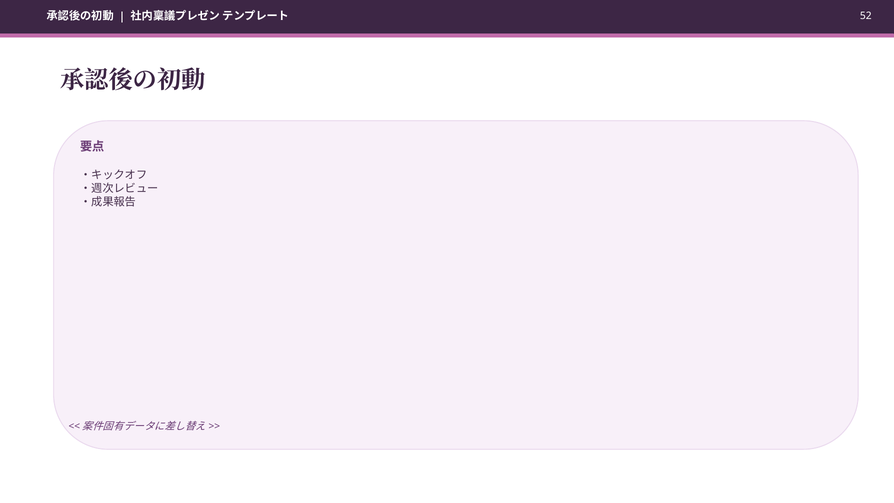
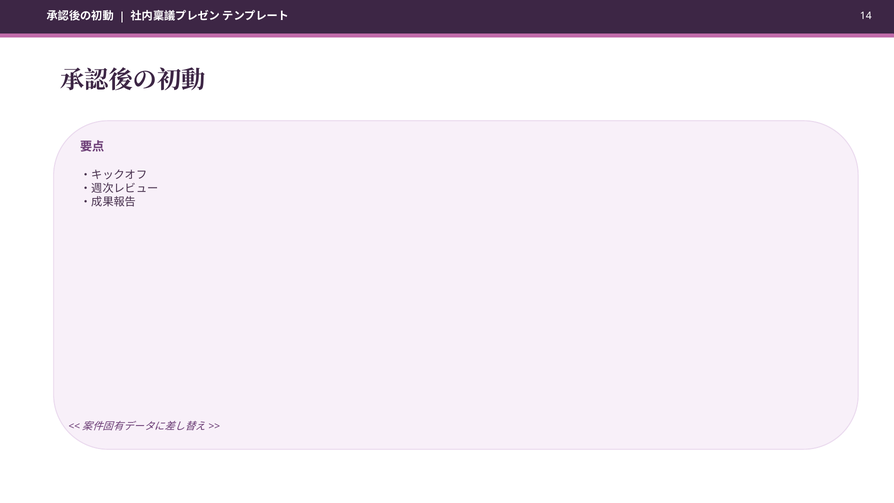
52: 52 -> 14
